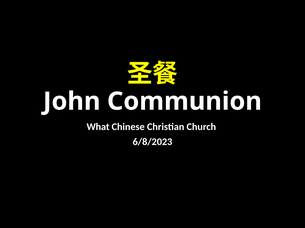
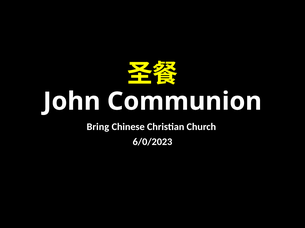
What: What -> Bring
6/8/2023: 6/8/2023 -> 6/0/2023
